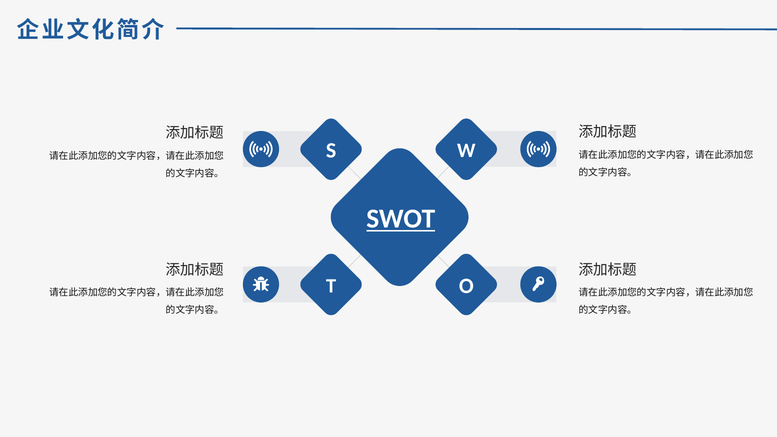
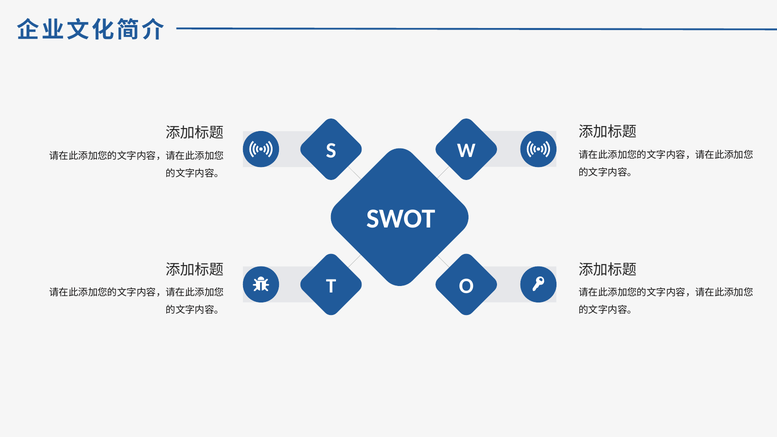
SWOT underline: present -> none
